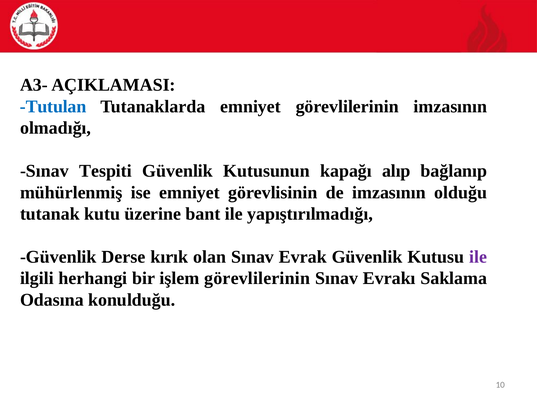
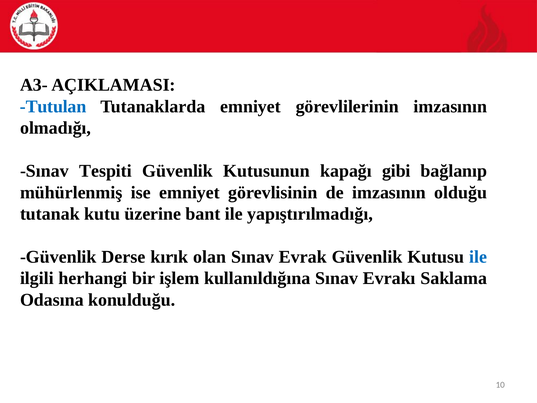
alıp: alıp -> gibi
ile at (478, 257) colour: purple -> blue
işlem görevlilerinin: görevlilerinin -> kullanıldığına
